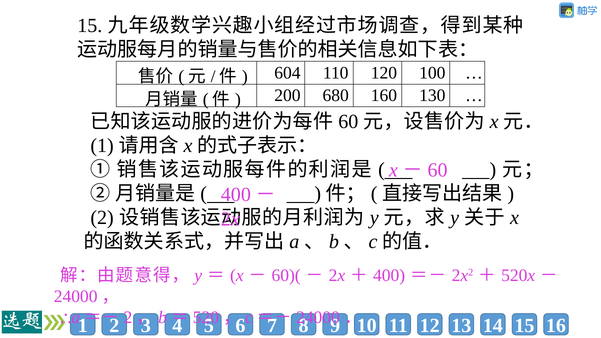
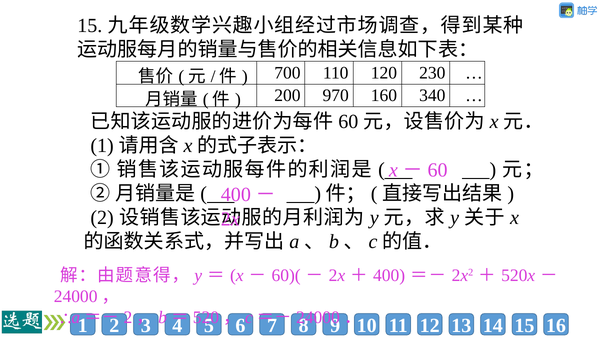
604: 604 -> 700
100: 100 -> 230
680: 680 -> 970
130: 130 -> 340
